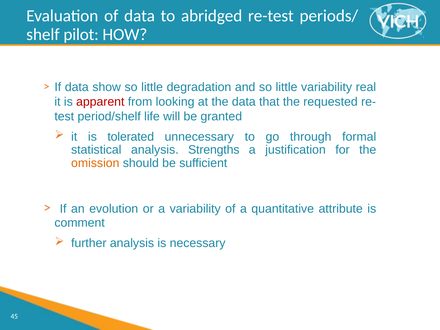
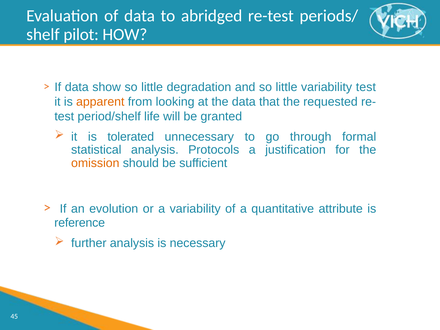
variability real: real -> test
apparent colour: red -> orange
Strengths: Strengths -> Protocols
comment: comment -> reference
